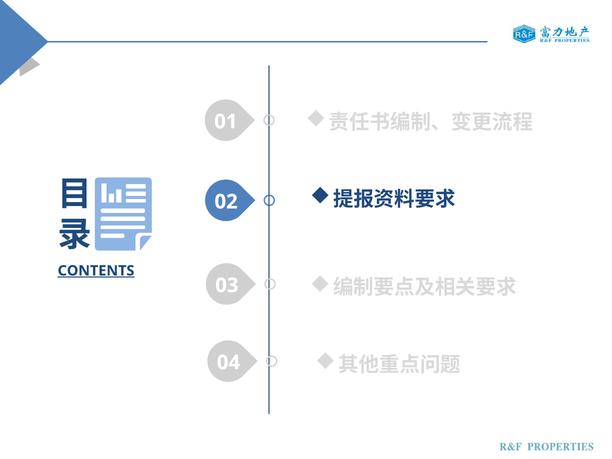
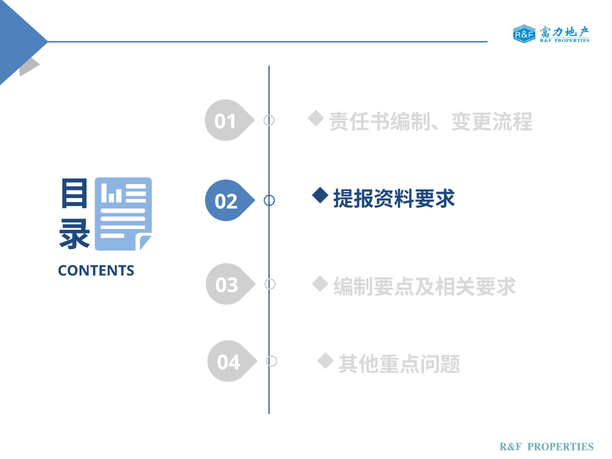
CONTENTS underline: present -> none
